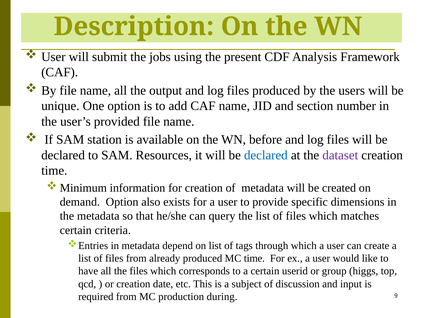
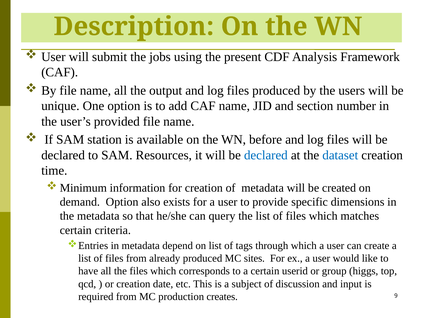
dataset colour: purple -> blue
MC time: time -> sites
during: during -> creates
